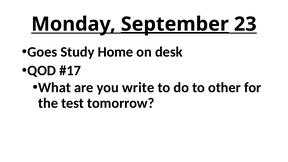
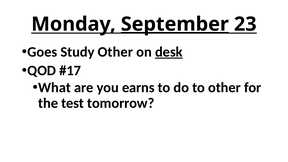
Study Home: Home -> Other
desk underline: none -> present
write: write -> earns
